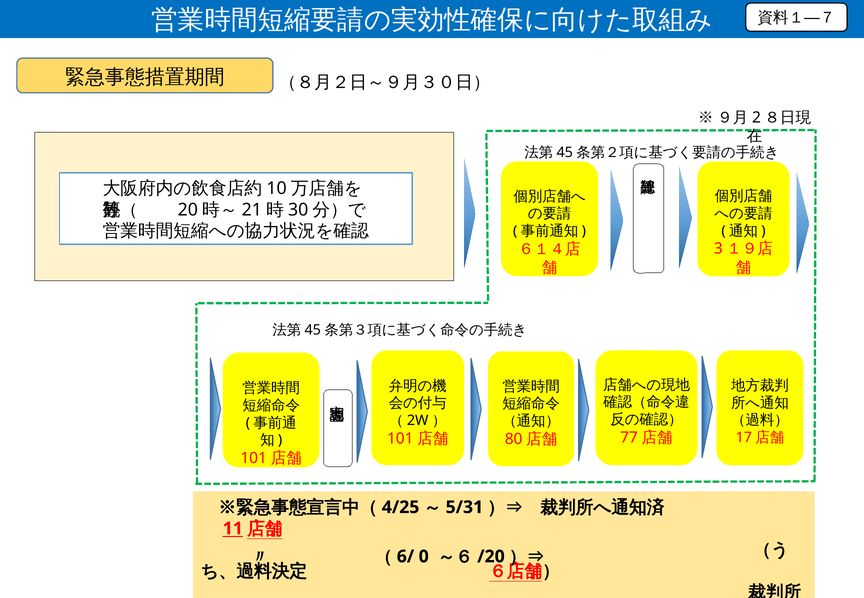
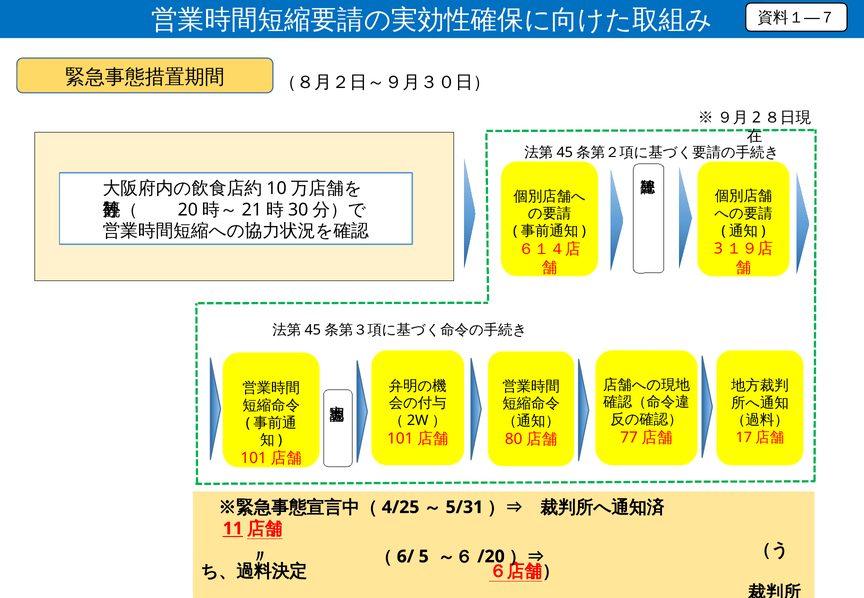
0: 0 -> 5
